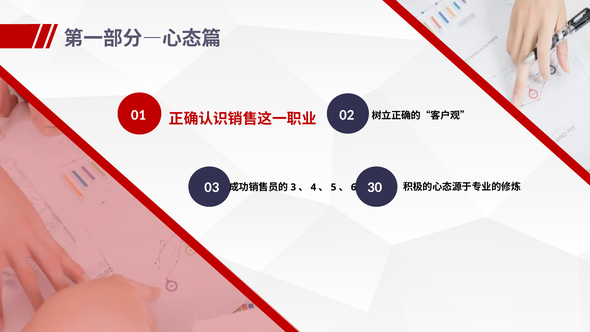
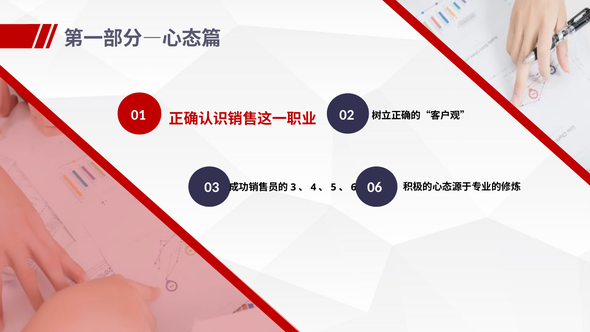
30: 30 -> 06
